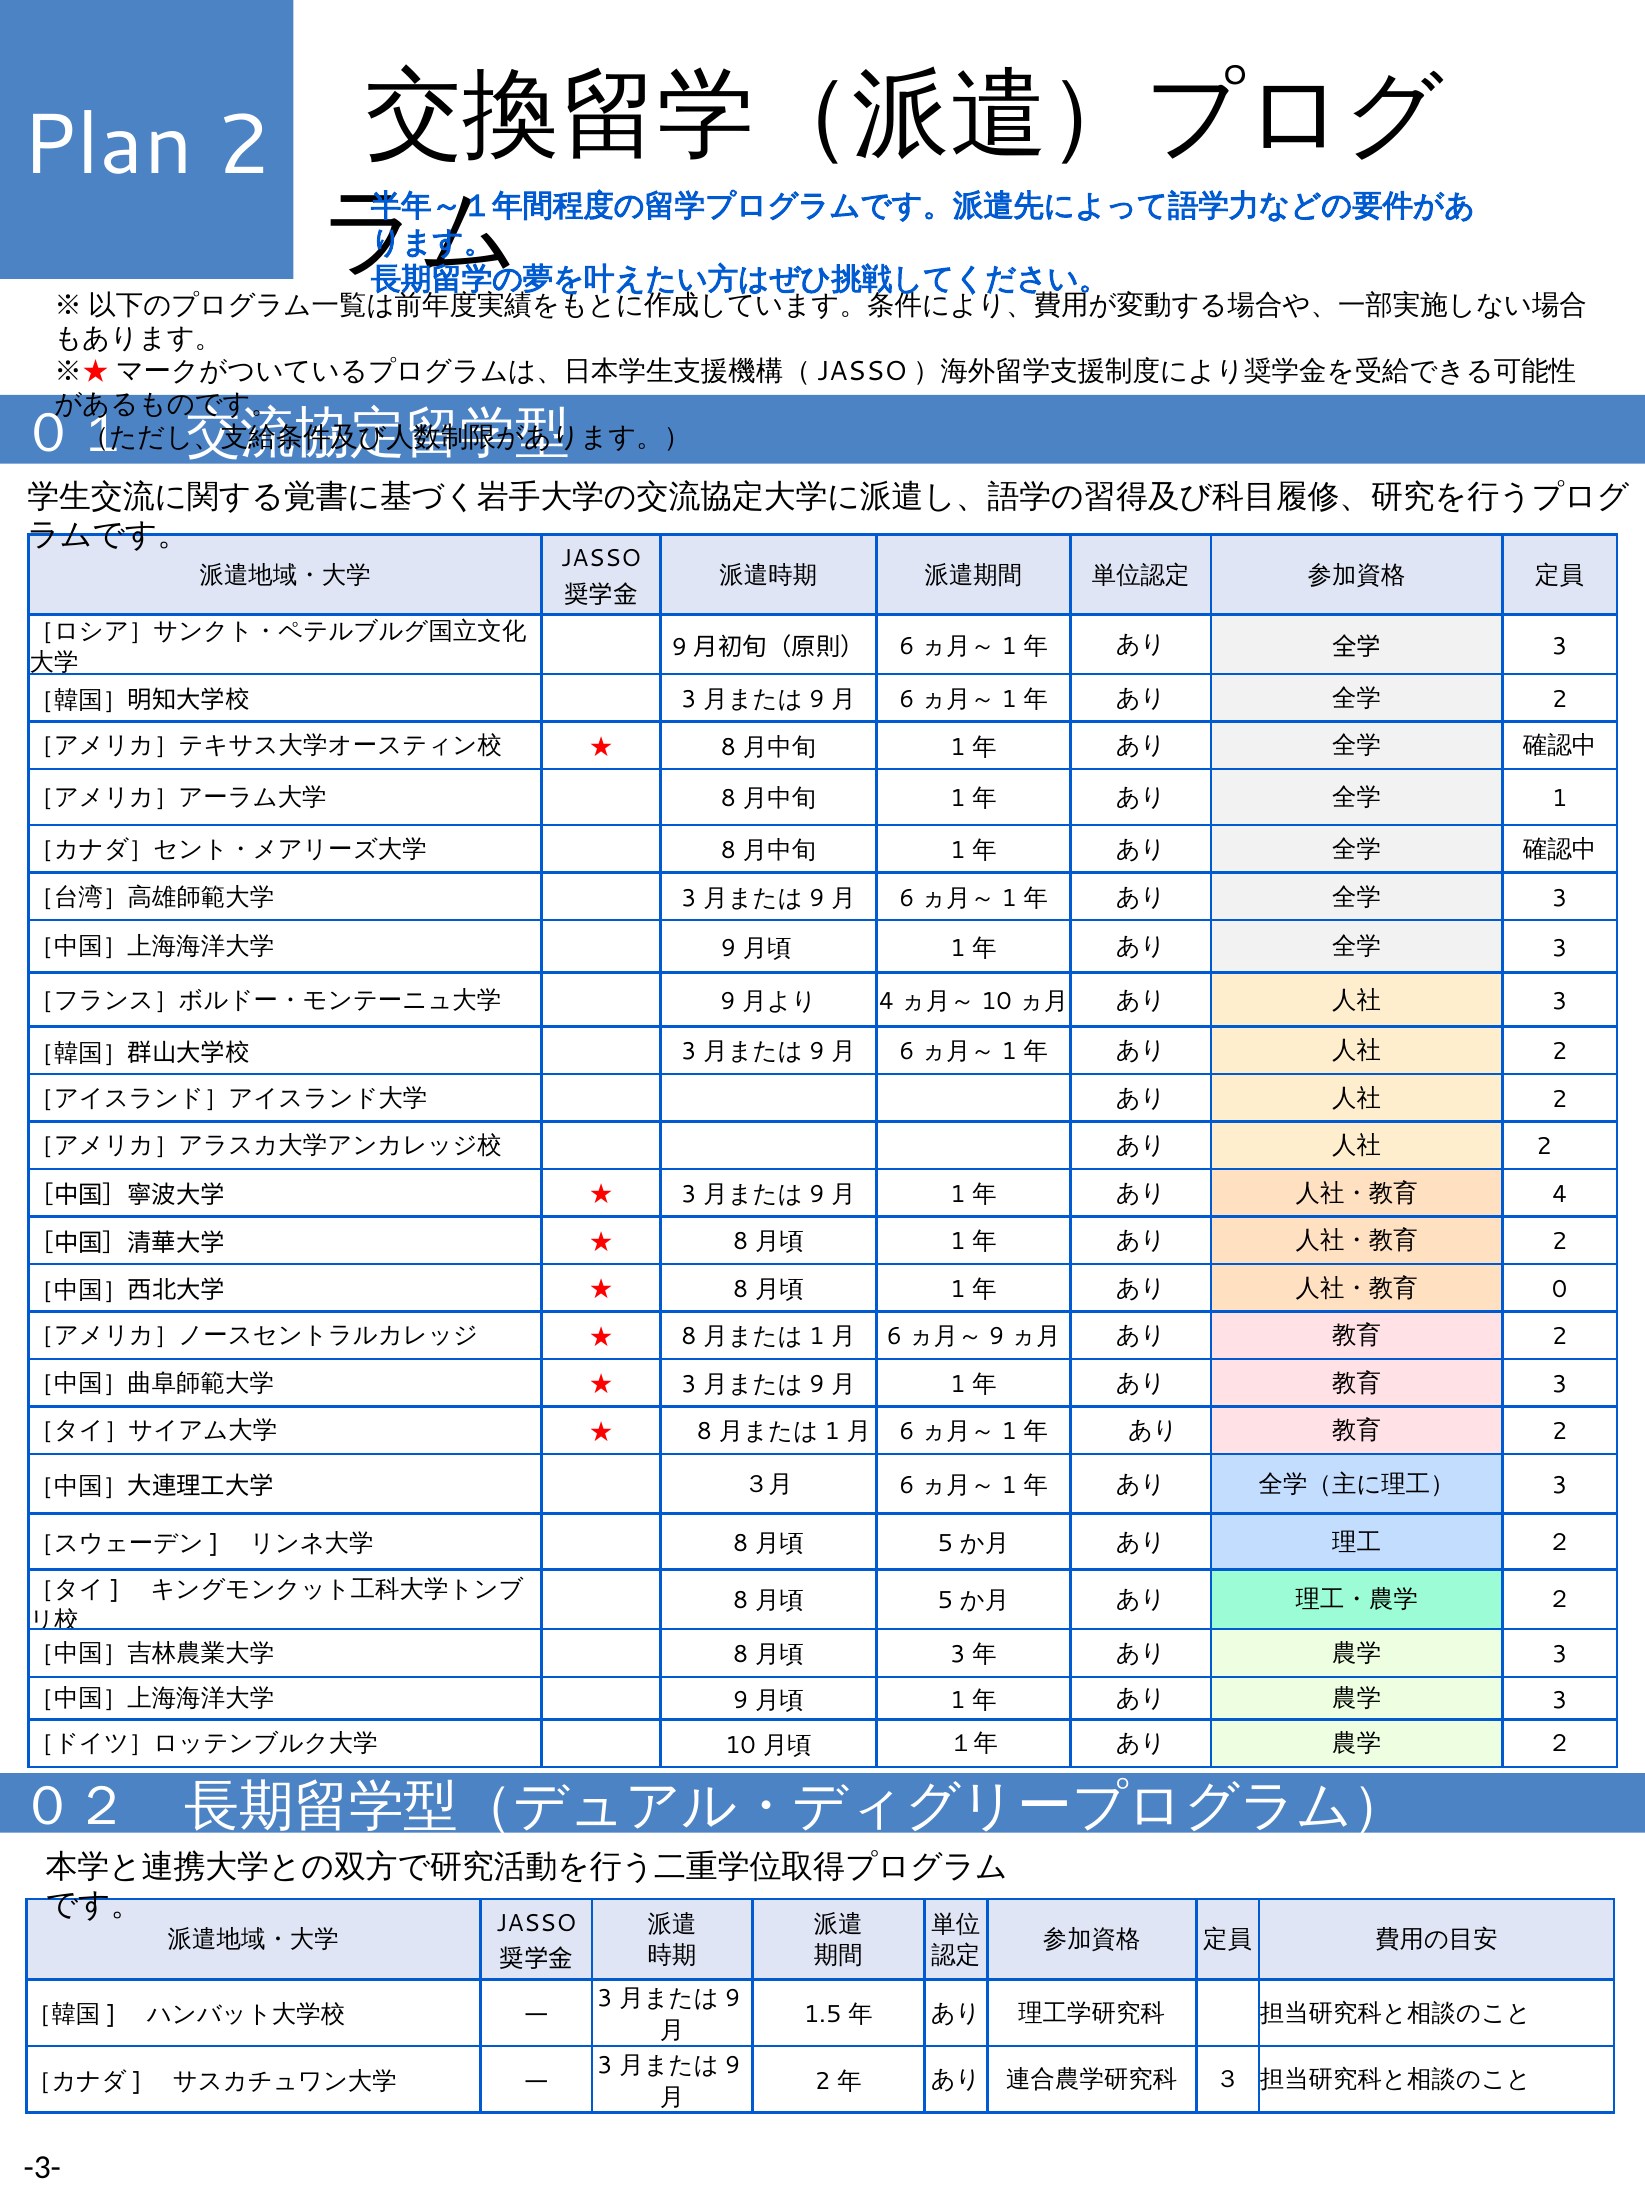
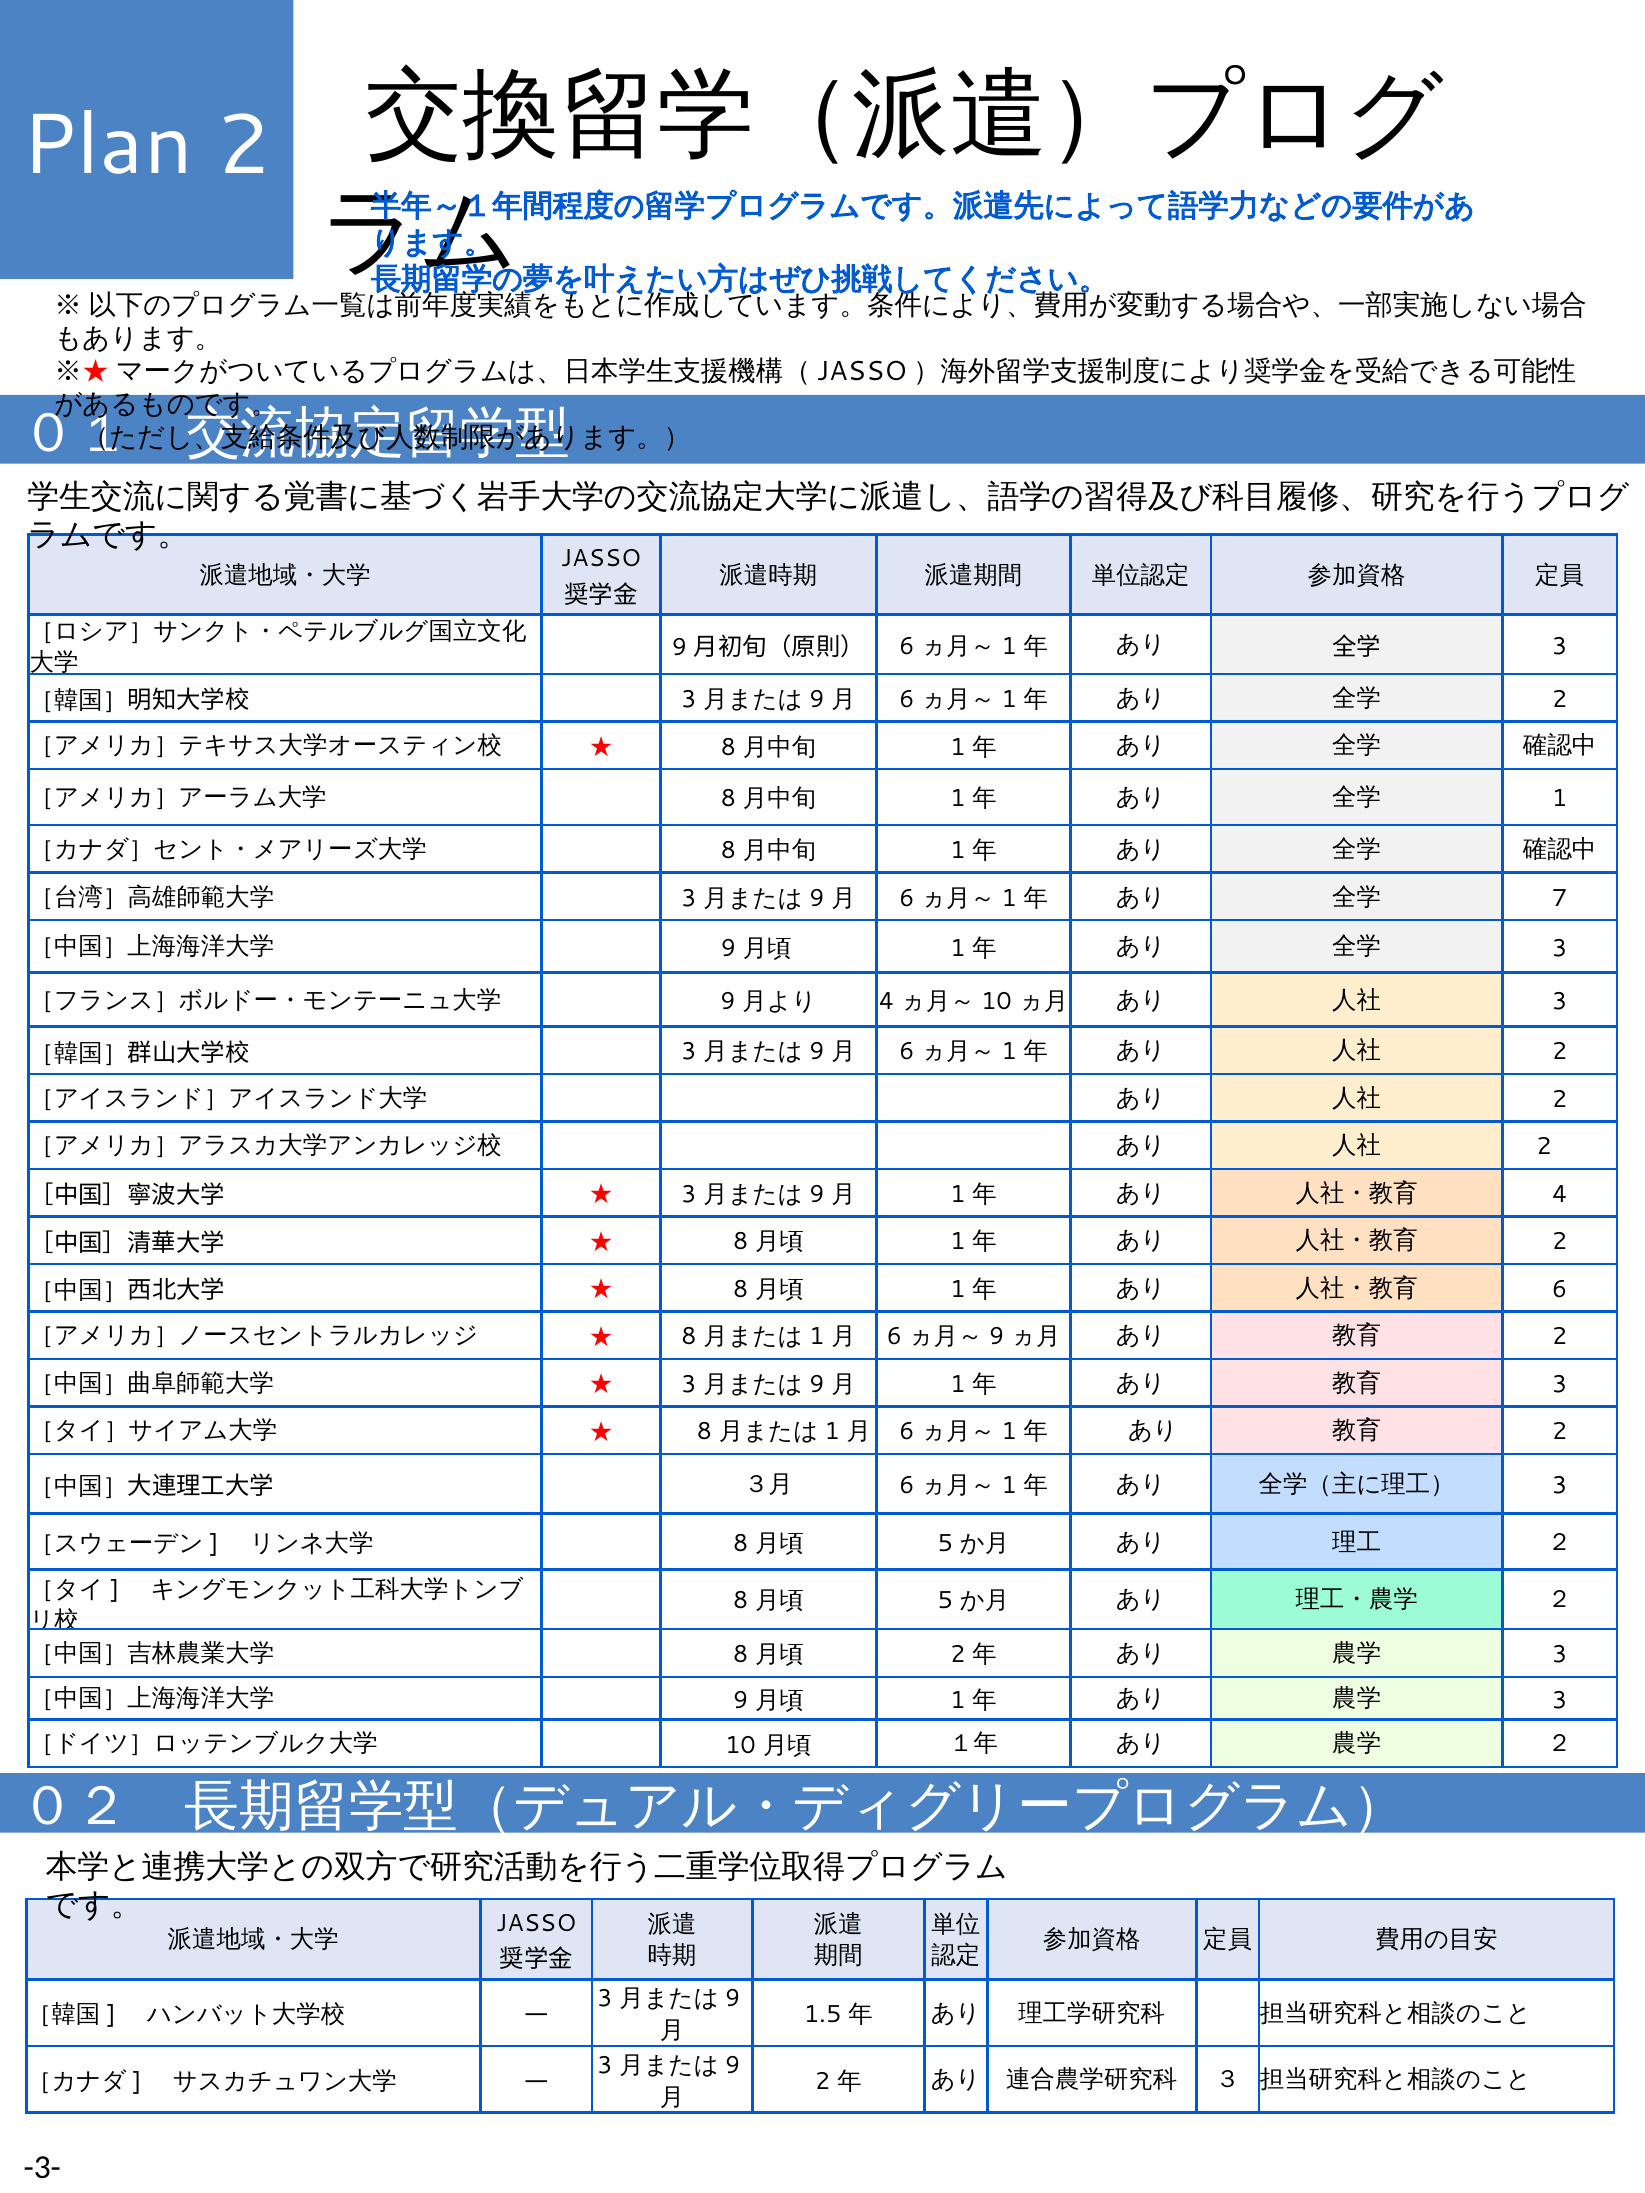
3 at (1560, 898): 3 -> 7
0 at (1560, 1290): 0 -> 6
3 at (958, 1655): 3 -> 2
